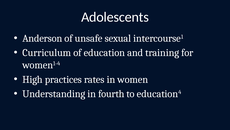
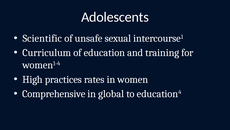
Anderson: Anderson -> Scientific
Understanding: Understanding -> Comprehensive
fourth: fourth -> global
